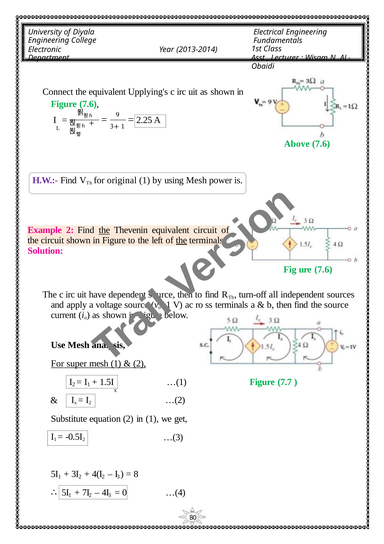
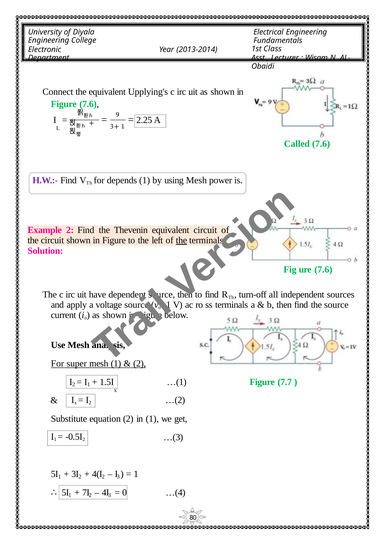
Above: Above -> Called
original: original -> depends
the at (104, 230) underline: present -> none
8 at (136, 474): 8 -> 1
